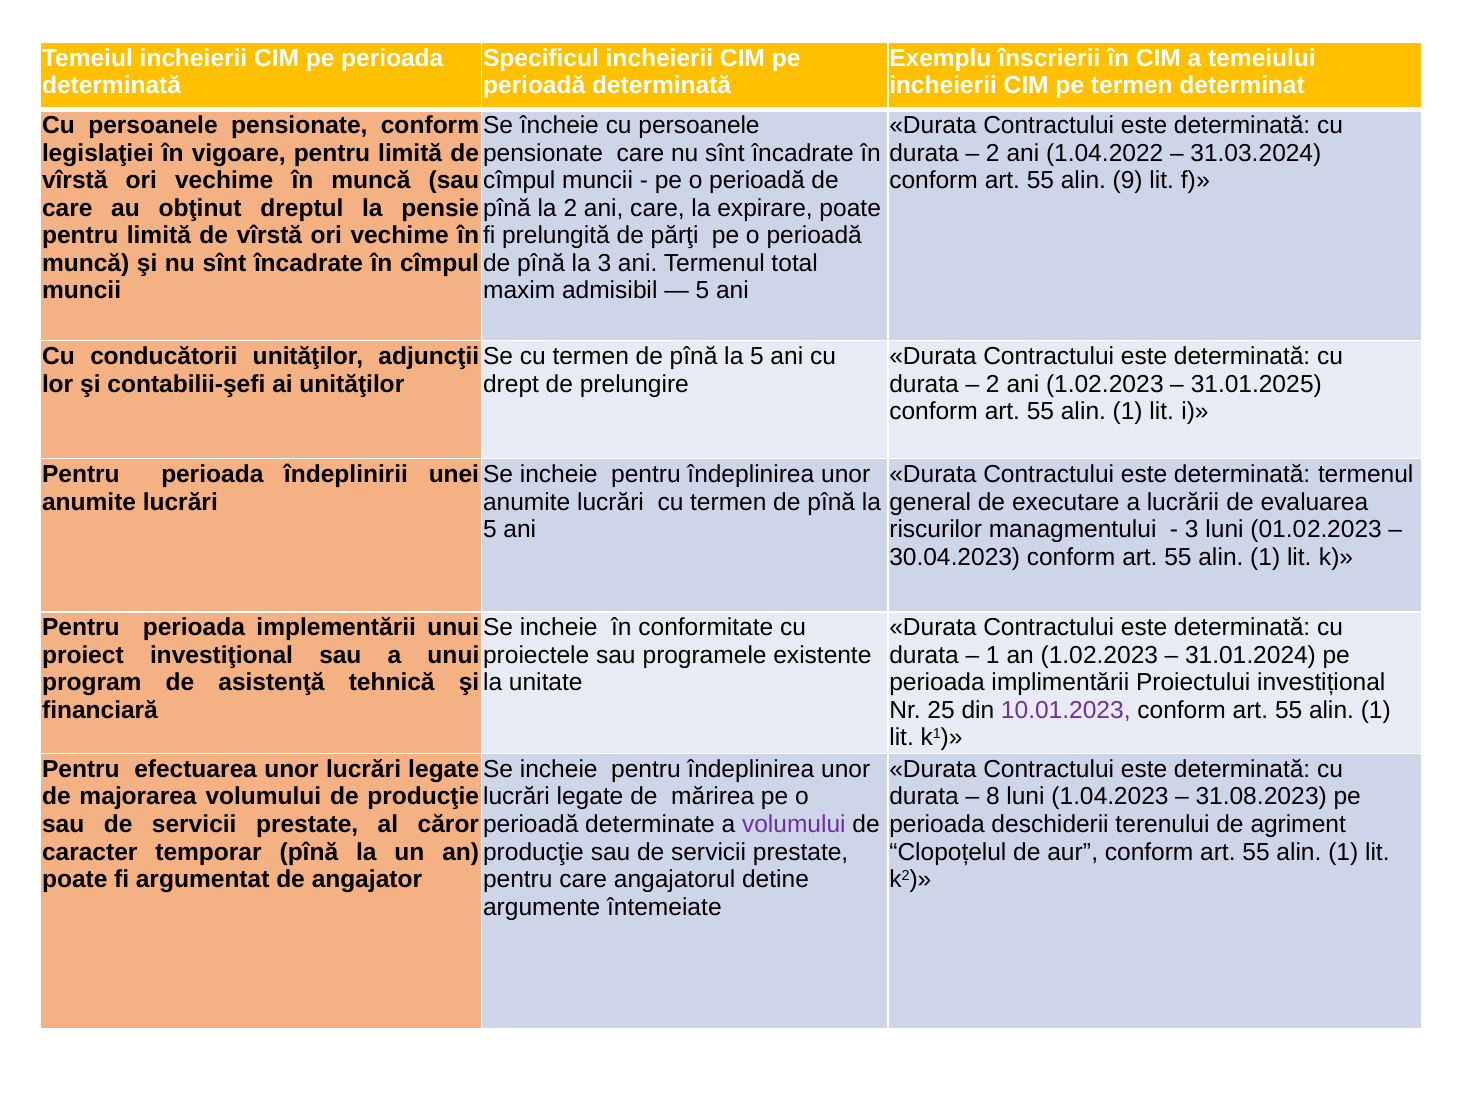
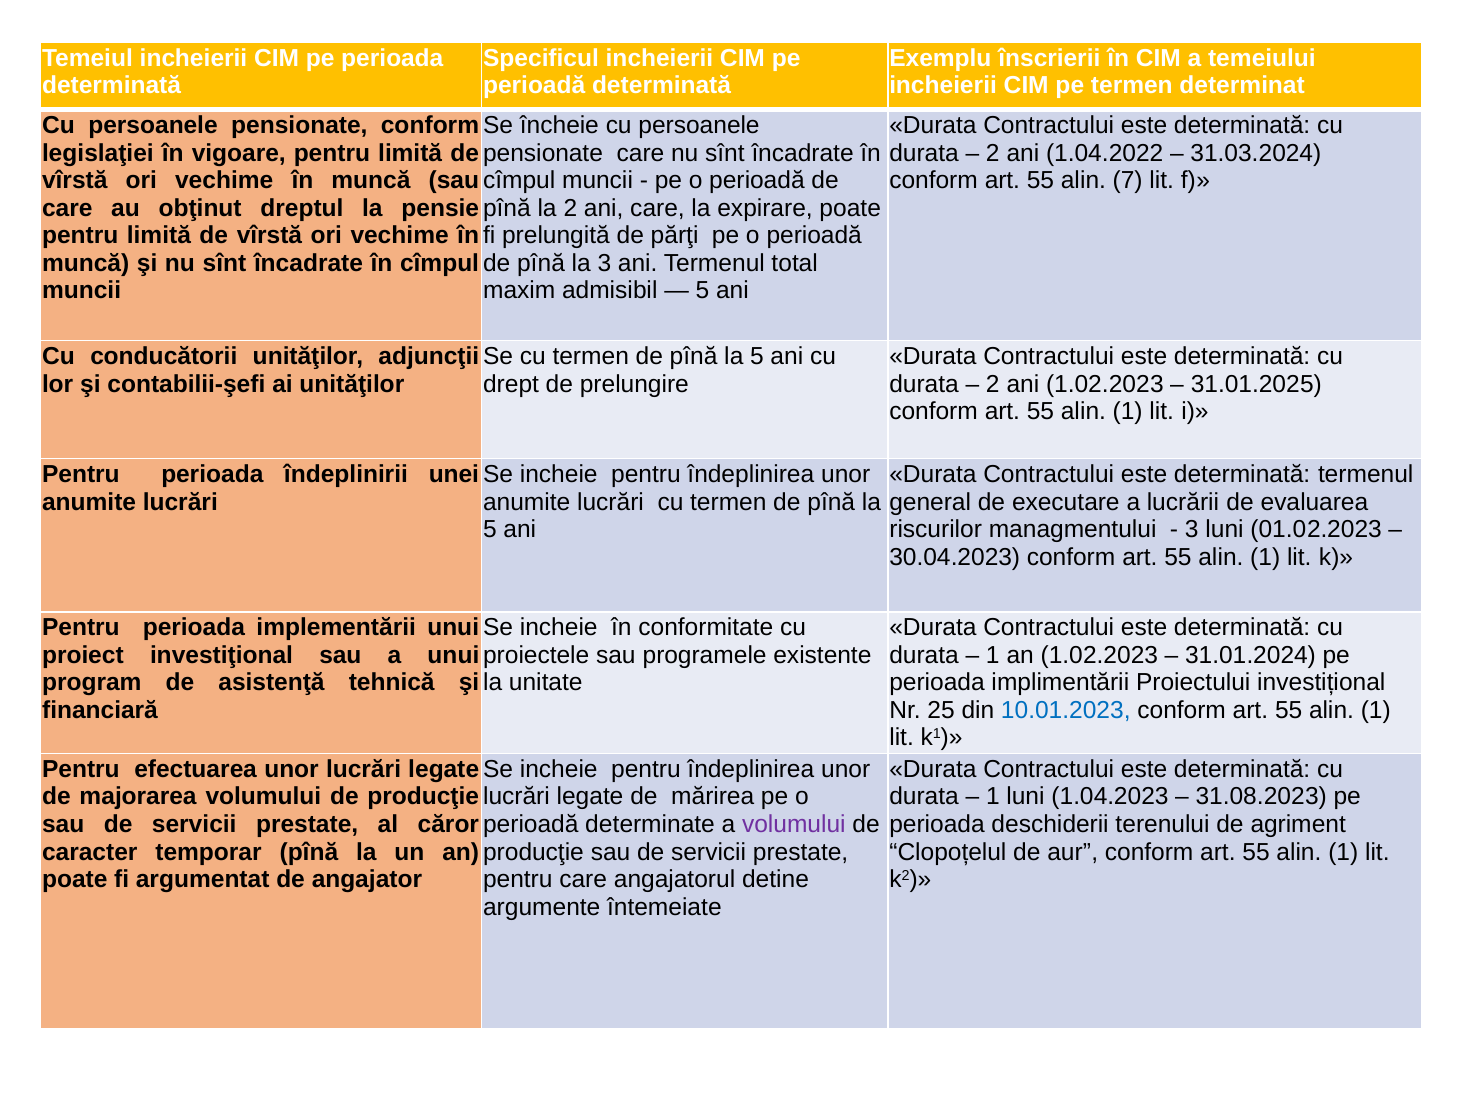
9: 9 -> 7
10.01.2023 colour: purple -> blue
8 at (993, 797): 8 -> 1
